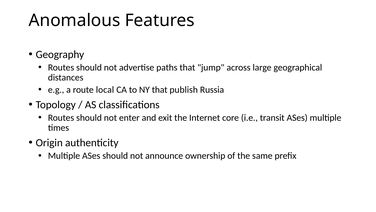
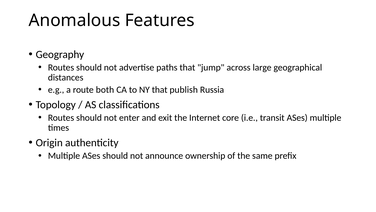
local: local -> both
